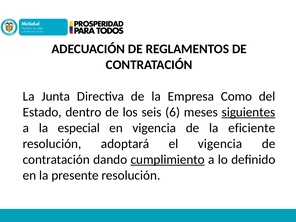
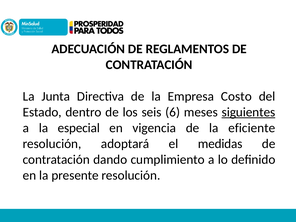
Como: Como -> Costo
el vigencia: vigencia -> medidas
cumplimiento underline: present -> none
